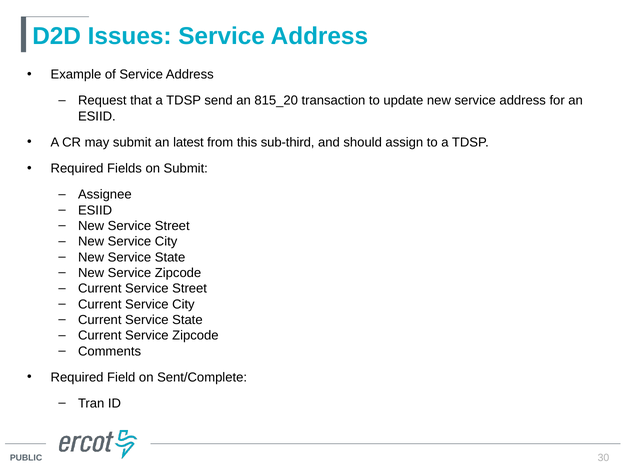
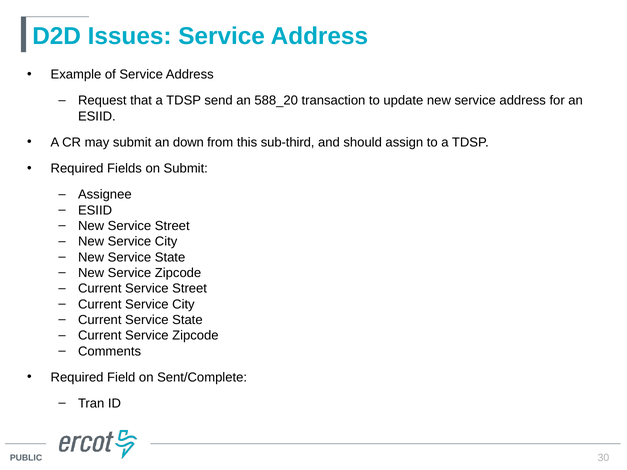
815_20: 815_20 -> 588_20
latest: latest -> down
